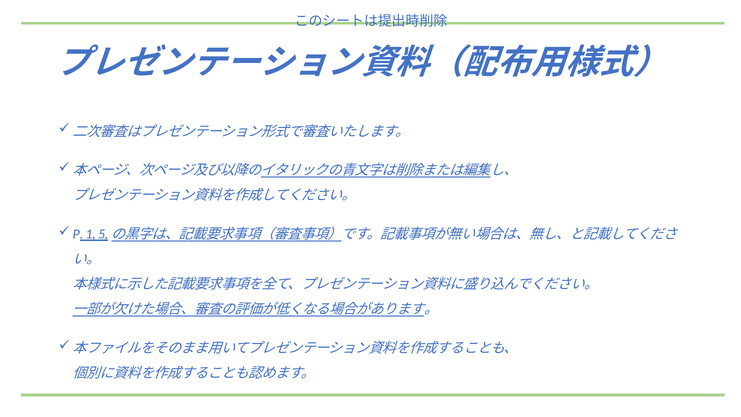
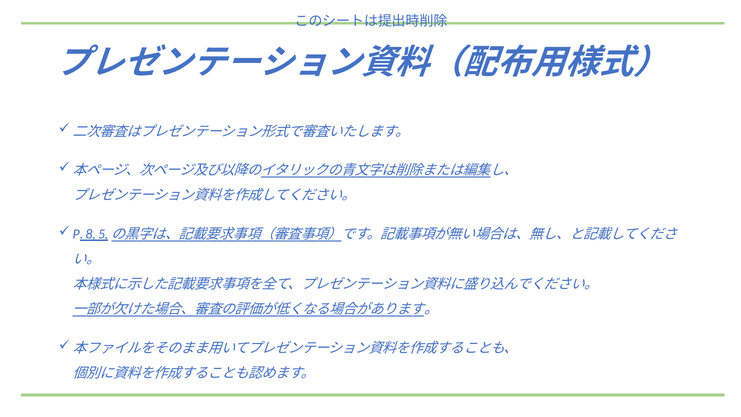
1: 1 -> 8
